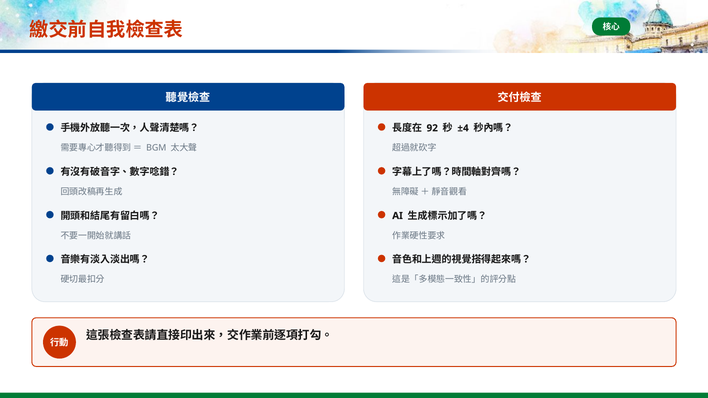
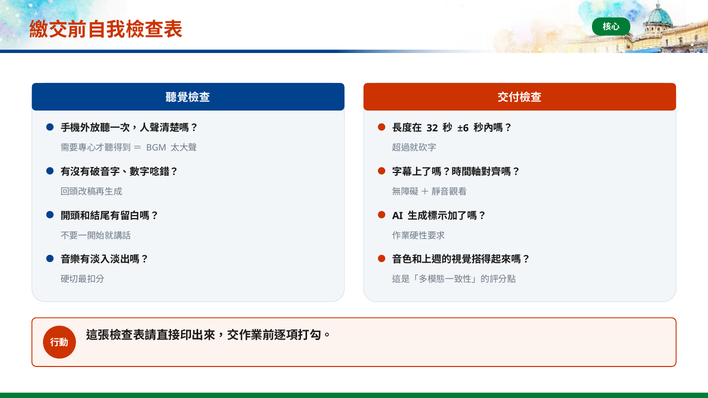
92: 92 -> 32
±4: ±4 -> ±6
